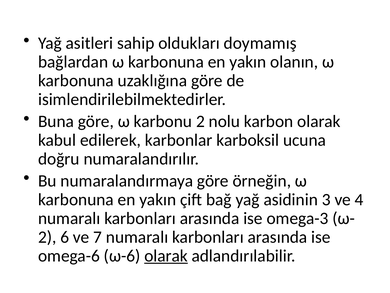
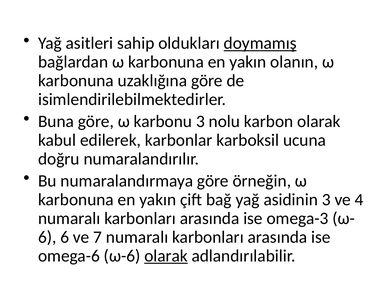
doymamış underline: none -> present
karbonu 2: 2 -> 3
2 at (47, 237): 2 -> 6
